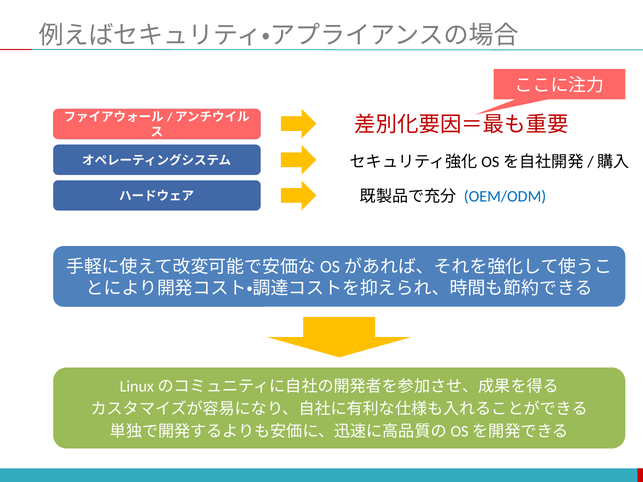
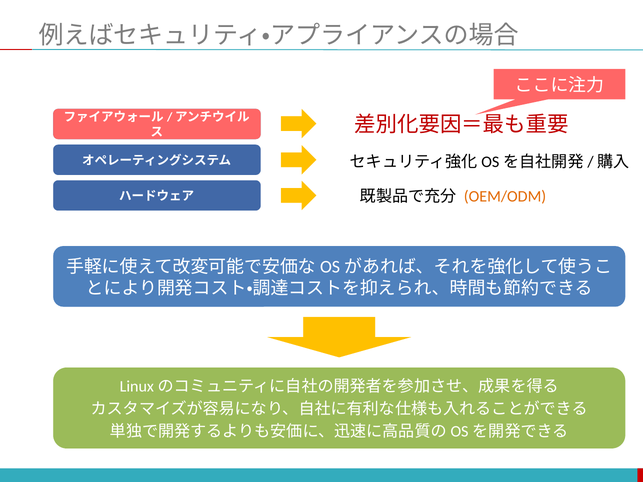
OEM/ODM colour: blue -> orange
